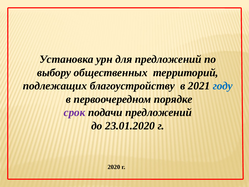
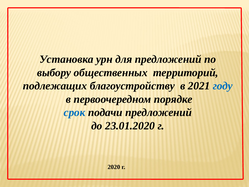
срок colour: purple -> blue
